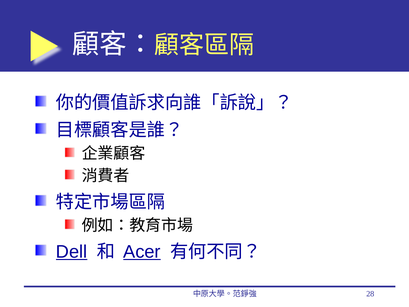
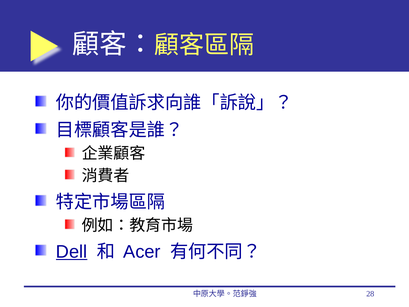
Acer underline: present -> none
